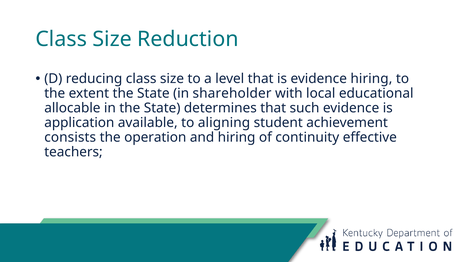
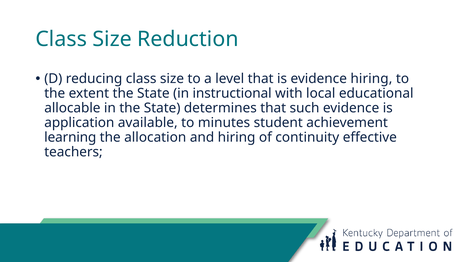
shareholder: shareholder -> instructional
aligning: aligning -> minutes
consists: consists -> learning
operation: operation -> allocation
